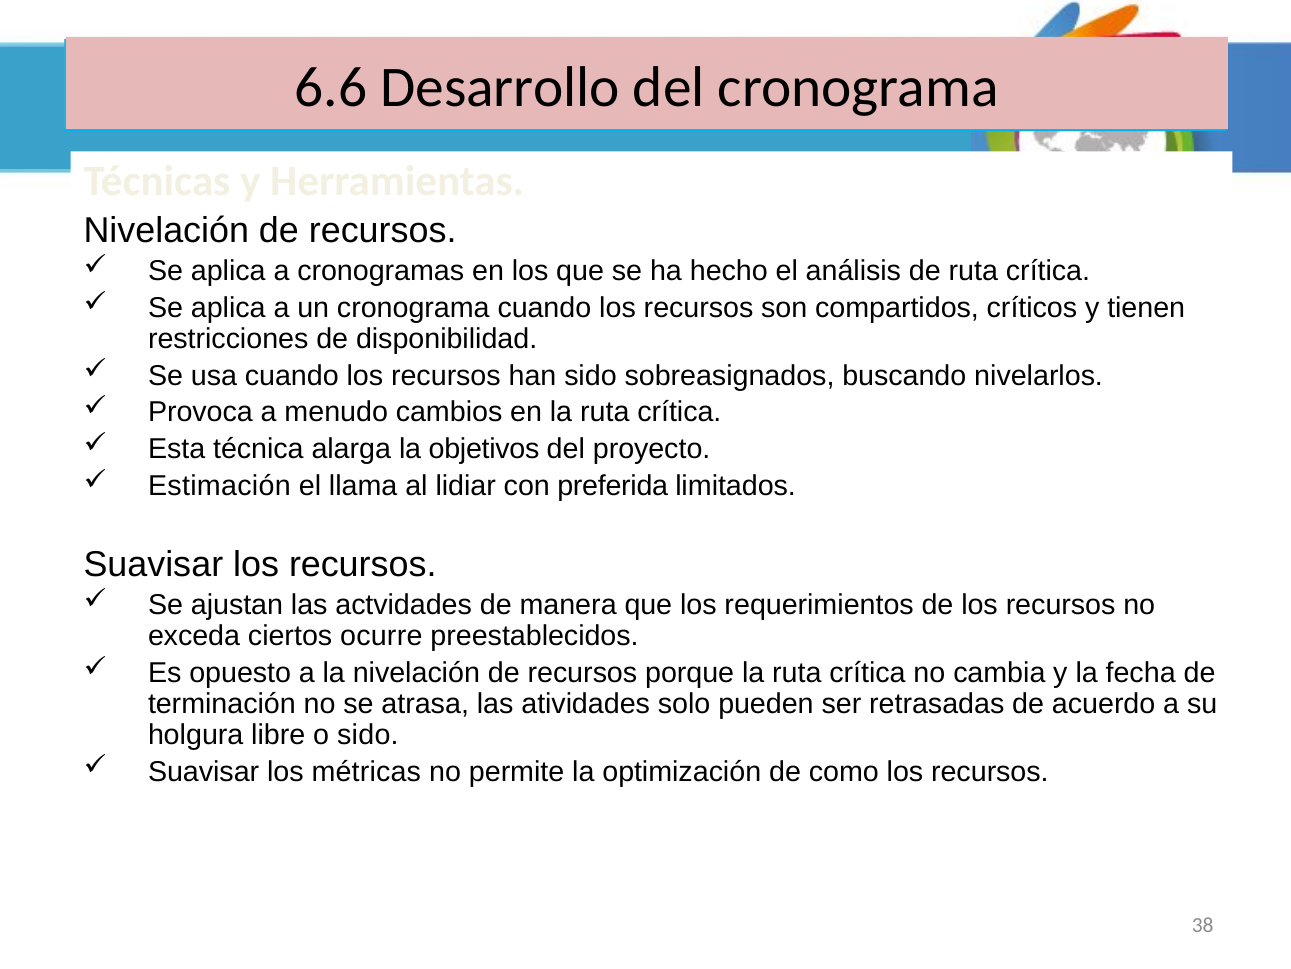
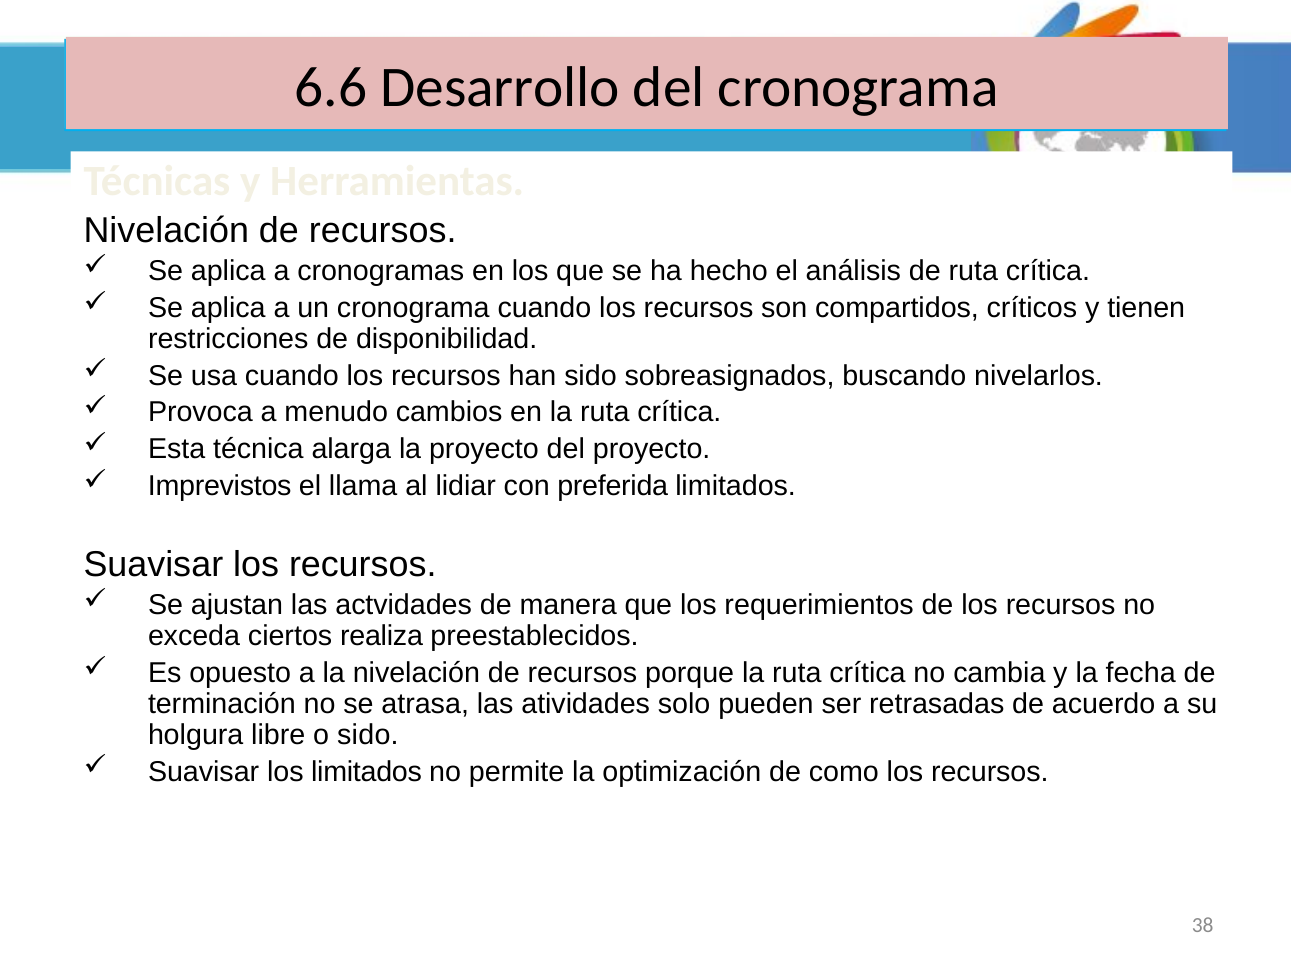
la objetivos: objetivos -> proyecto
Estimación: Estimación -> Imprevistos
ocurre: ocurre -> realiza
los métricas: métricas -> limitados
